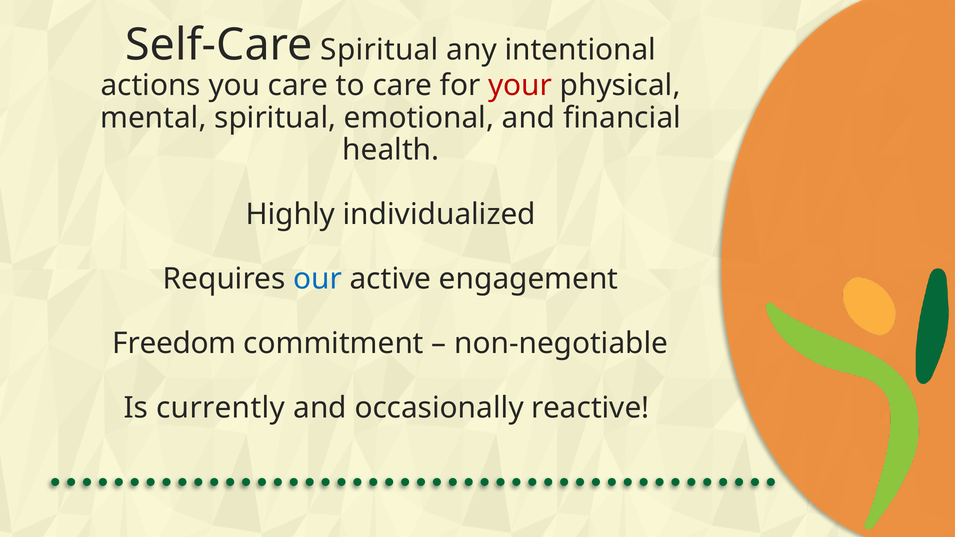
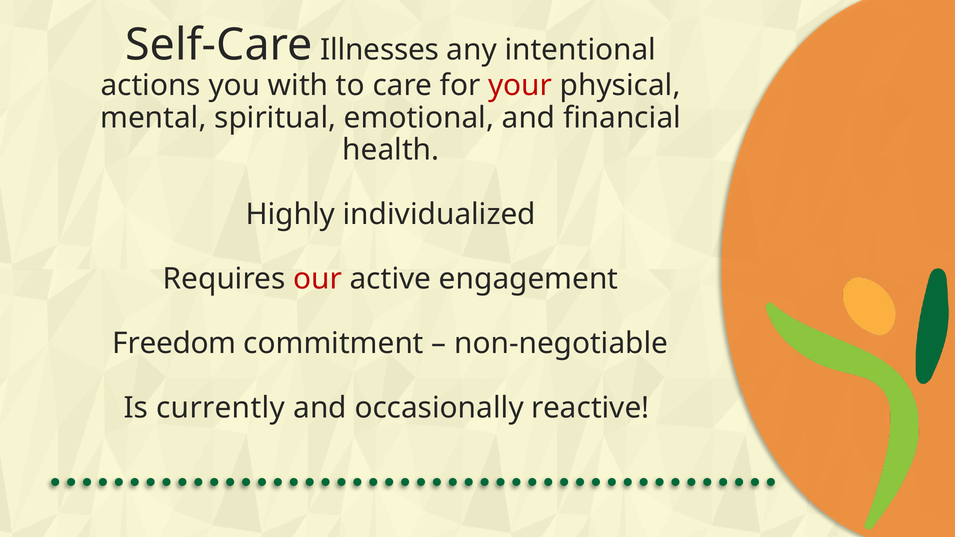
Self-Care Spiritual: Spiritual -> Illnesses
you care: care -> with
our colour: blue -> red
